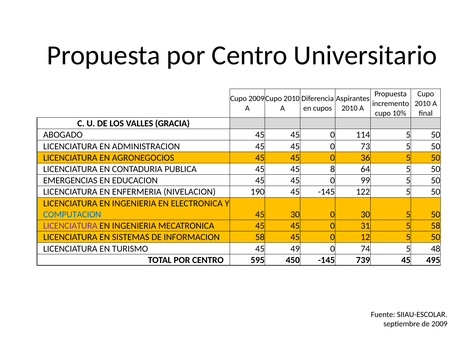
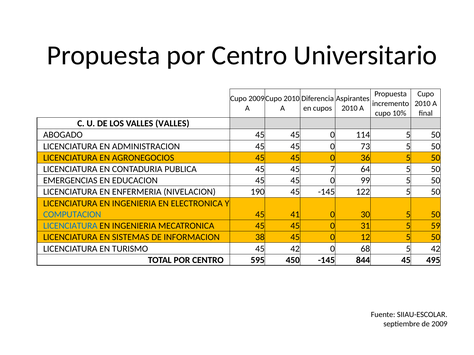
VALLES GRACIA: GRACIA -> VALLES
8: 8 -> 7
45 30: 30 -> 41
LICENCIATURA at (70, 226) colour: purple -> blue
5 58: 58 -> 59
INFORMACION 58: 58 -> 38
45 49: 49 -> 42
74: 74 -> 68
5 48: 48 -> 42
739: 739 -> 844
